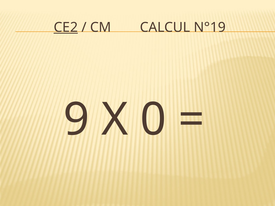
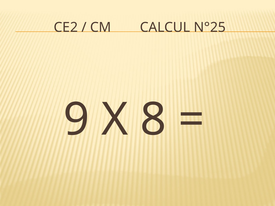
CE2 underline: present -> none
N°19: N°19 -> N°25
0: 0 -> 8
